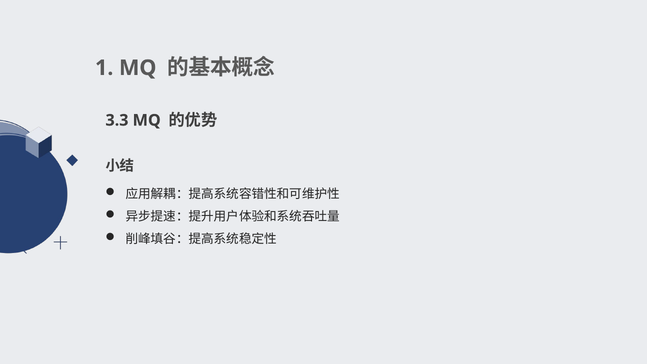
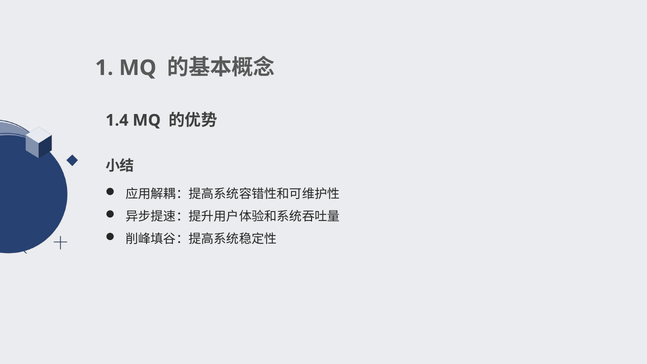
3.3: 3.3 -> 1.4
